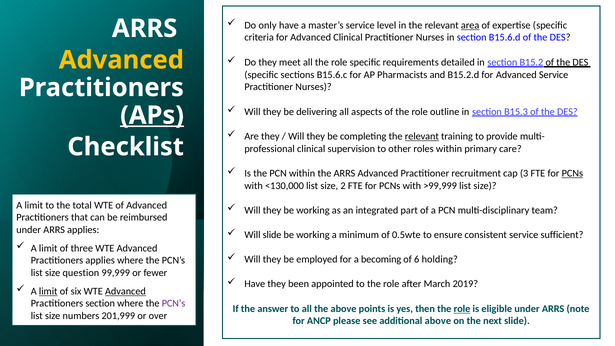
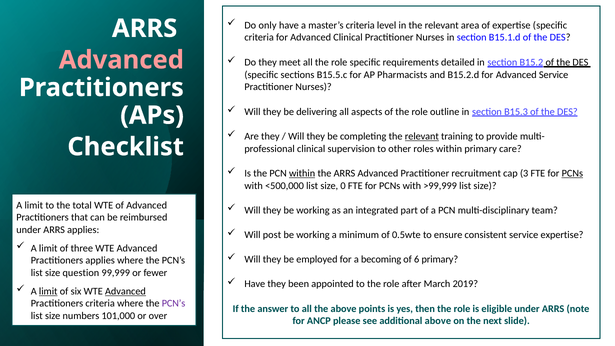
master’s service: service -> criteria
area underline: present -> none
B15.6.d: B15.6.d -> B15.1.d
Advanced at (121, 60) colour: yellow -> pink
B15.6.c: B15.6.c -> B15.5.c
APs underline: present -> none
within at (302, 173) underline: none -> present
<130,000: <130,000 -> <500,000
2: 2 -> 0
Will slide: slide -> post
service sufficient: sufficient -> expertise
6 holding: holding -> primary
Practitioners section: section -> criteria
role at (462, 309) underline: present -> none
201,999: 201,999 -> 101,000
